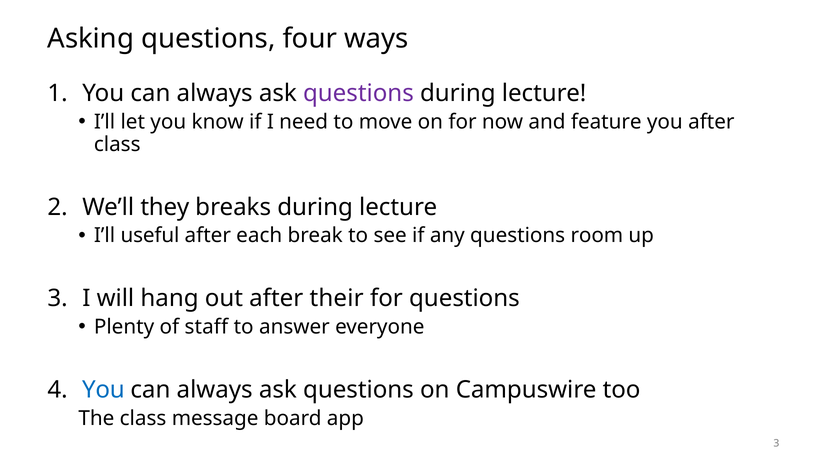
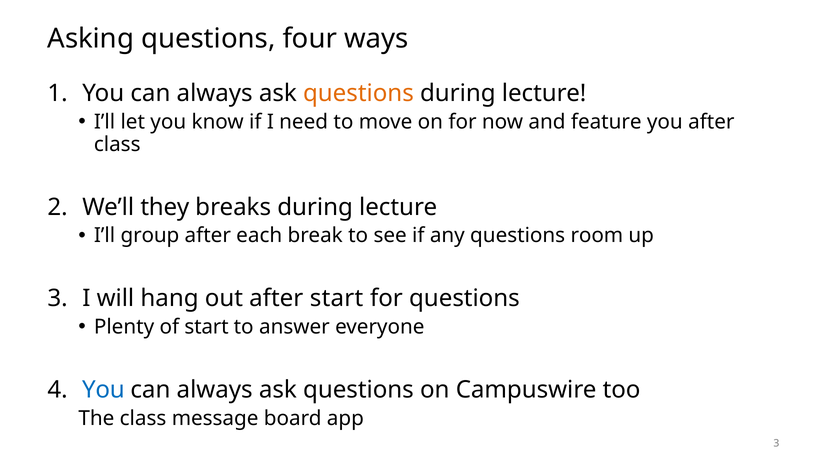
questions at (358, 94) colour: purple -> orange
useful: useful -> group
after their: their -> start
of staff: staff -> start
